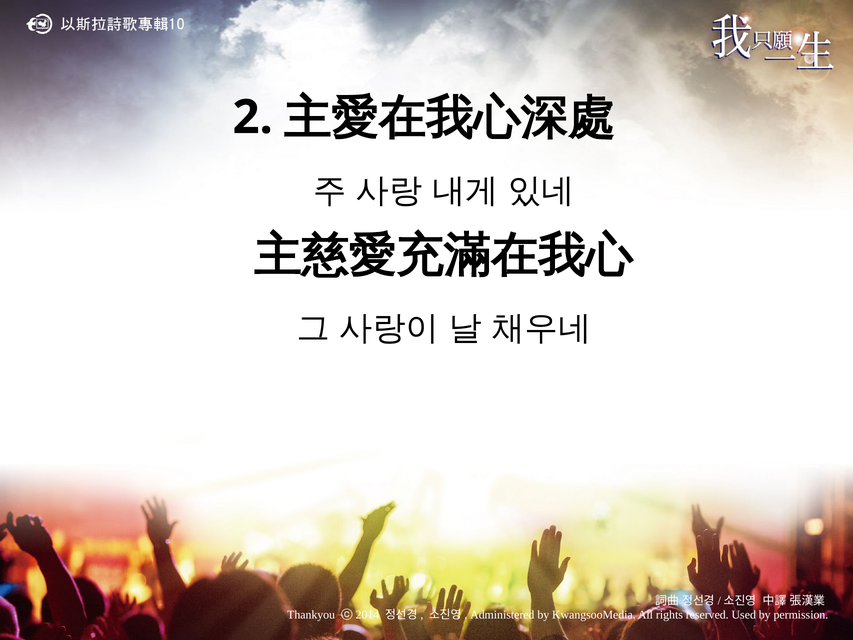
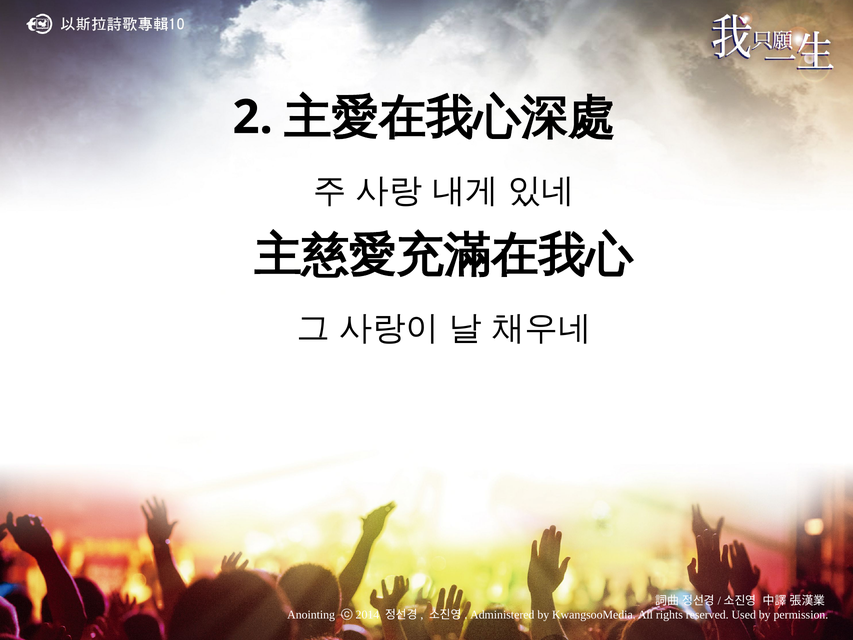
Thankyou: Thankyou -> Anointing
